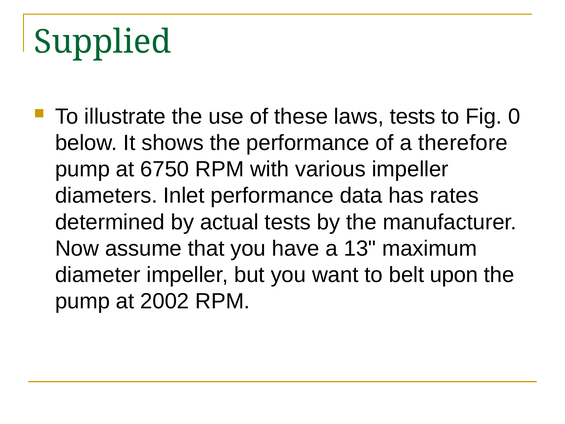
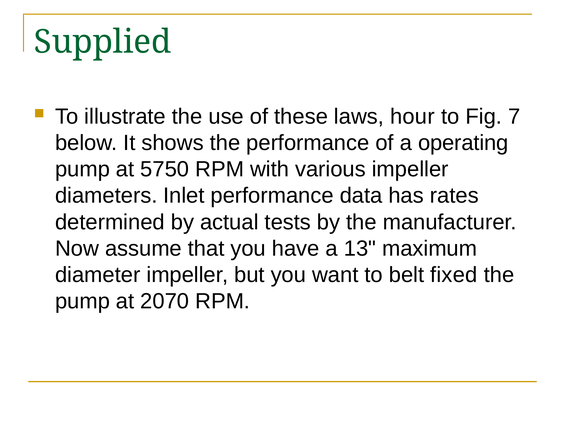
laws tests: tests -> hour
0: 0 -> 7
therefore: therefore -> operating
6750: 6750 -> 5750
upon: upon -> fixed
2002: 2002 -> 2070
